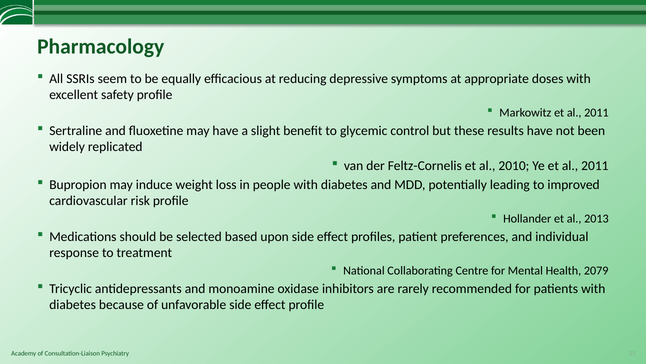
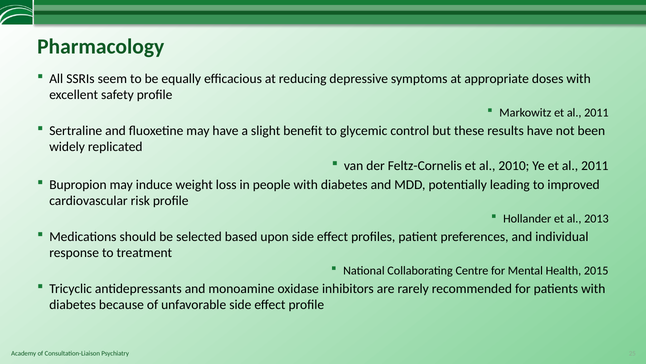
2079: 2079 -> 2015
